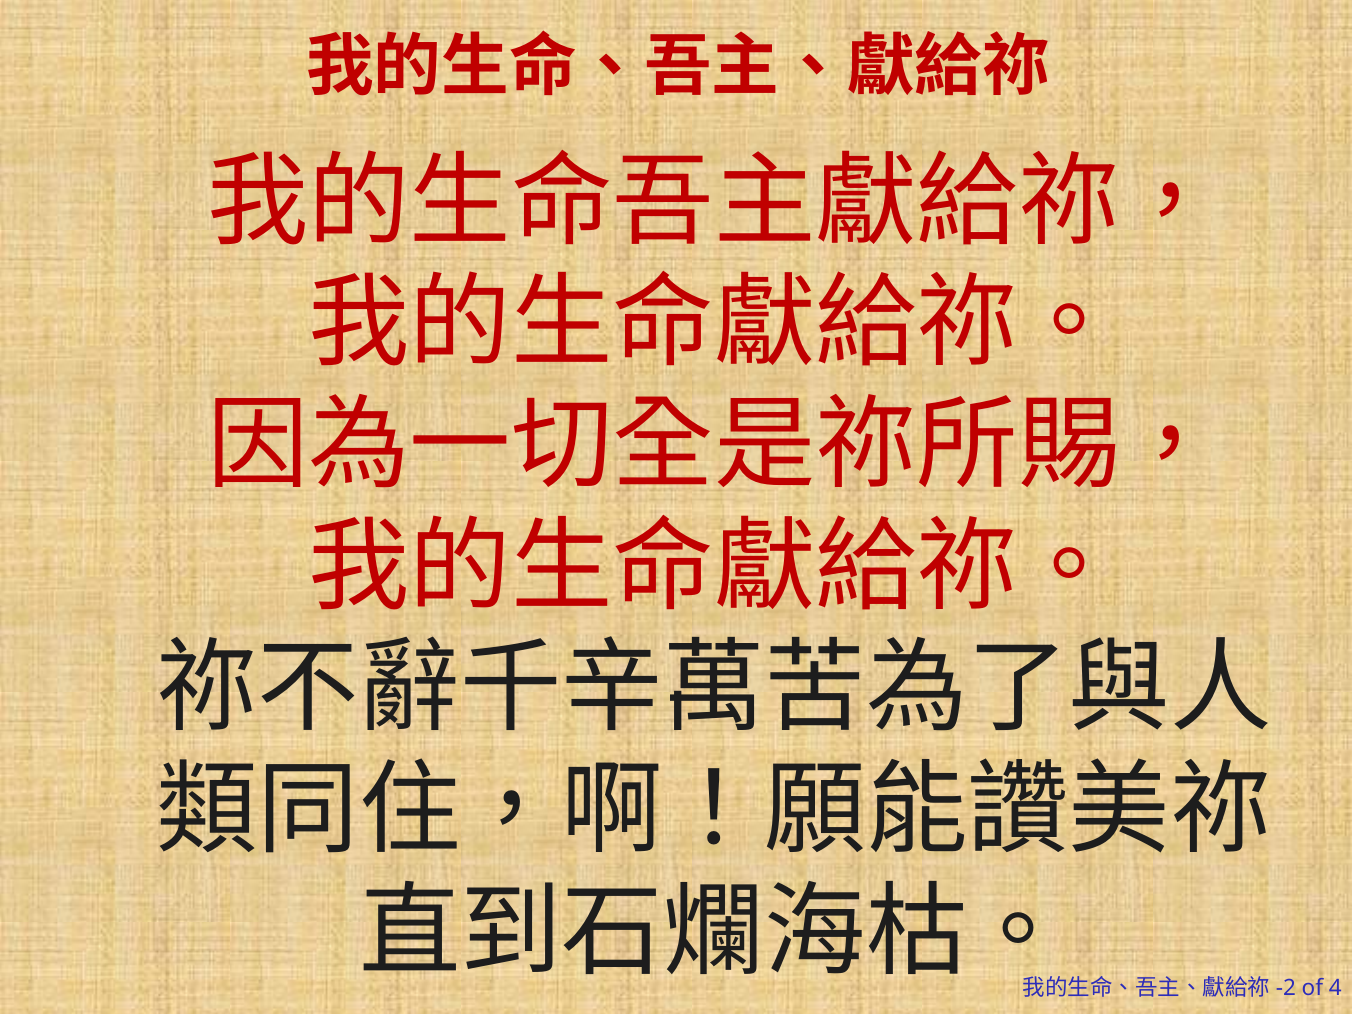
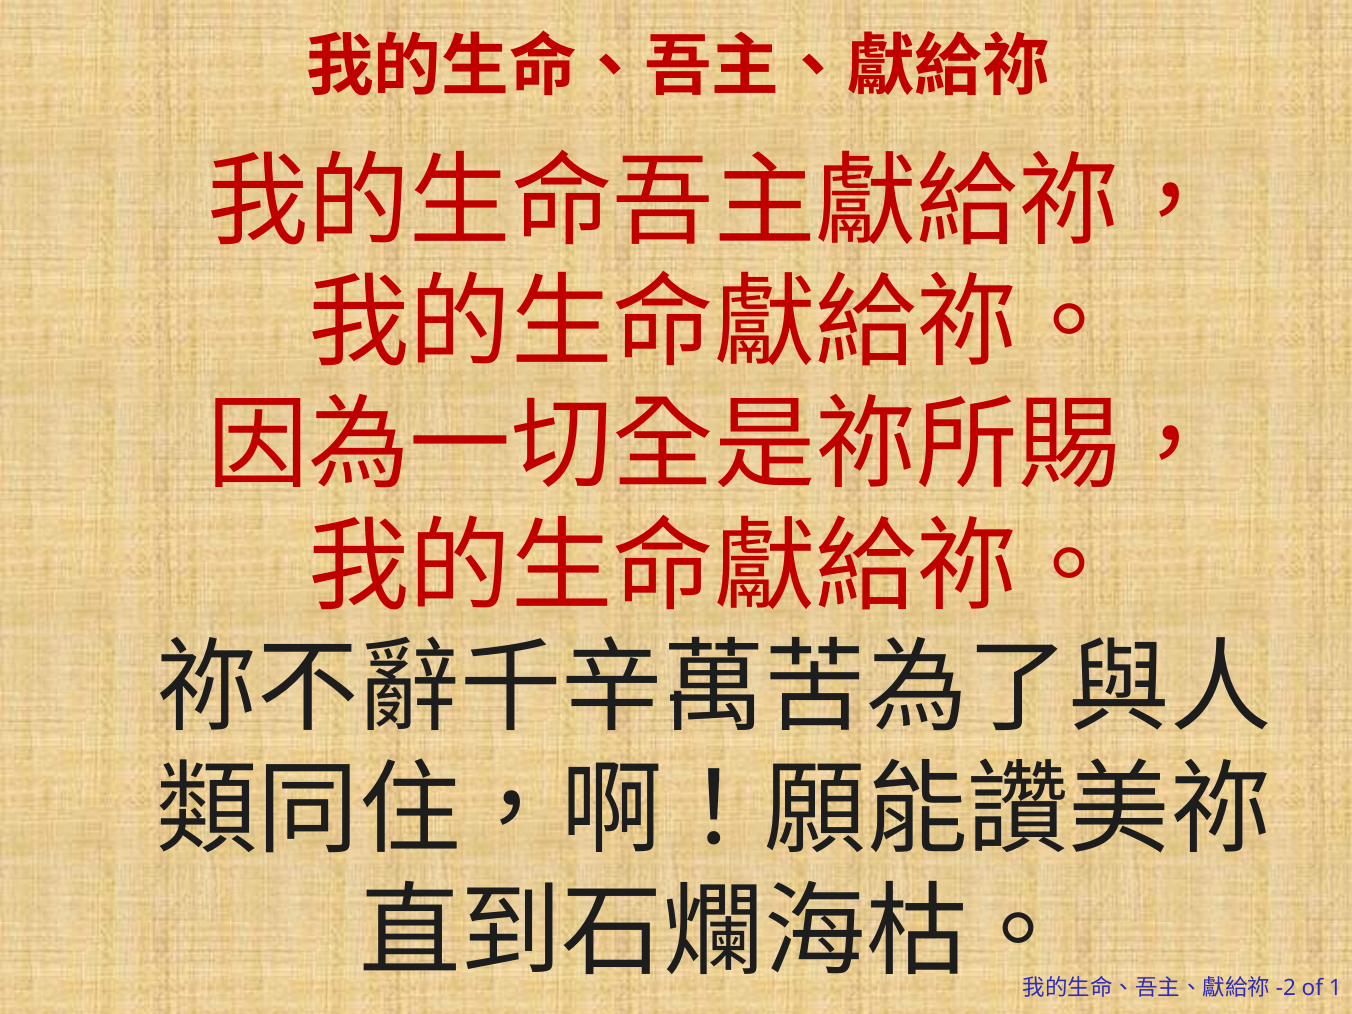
4: 4 -> 1
